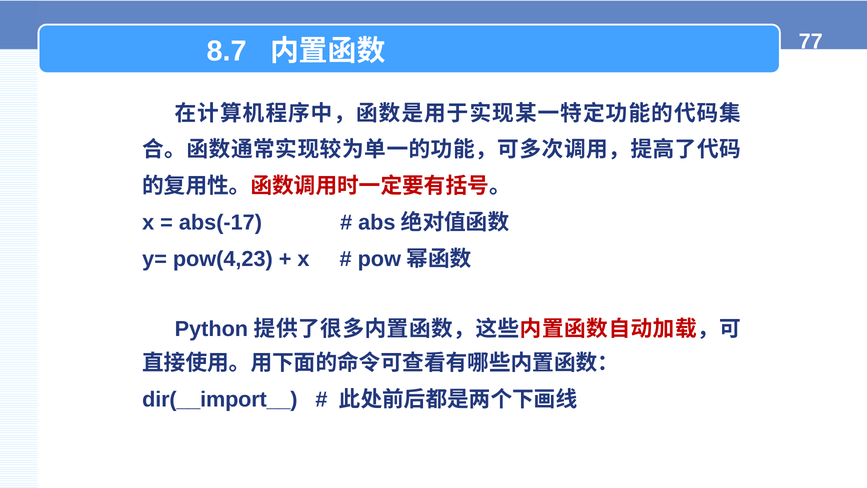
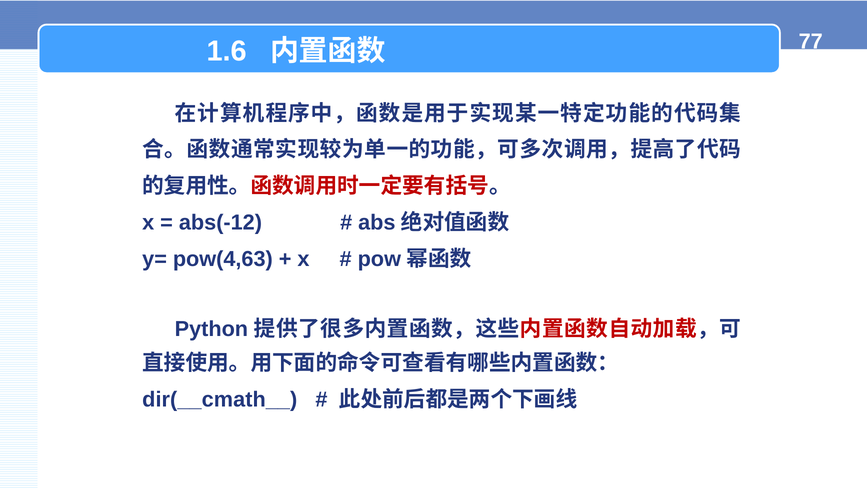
8.7: 8.7 -> 1.6
abs(-17: abs(-17 -> abs(-12
pow(4,23: pow(4,23 -> pow(4,63
dir(__import__: dir(__import__ -> dir(__cmath__
